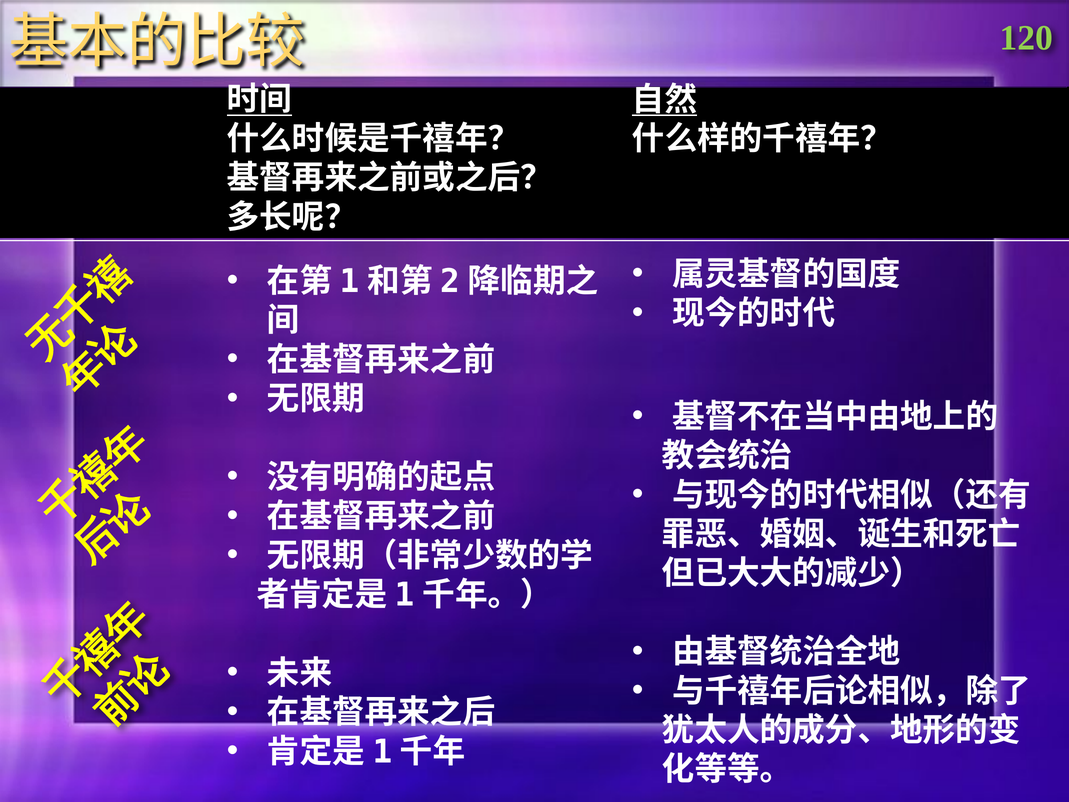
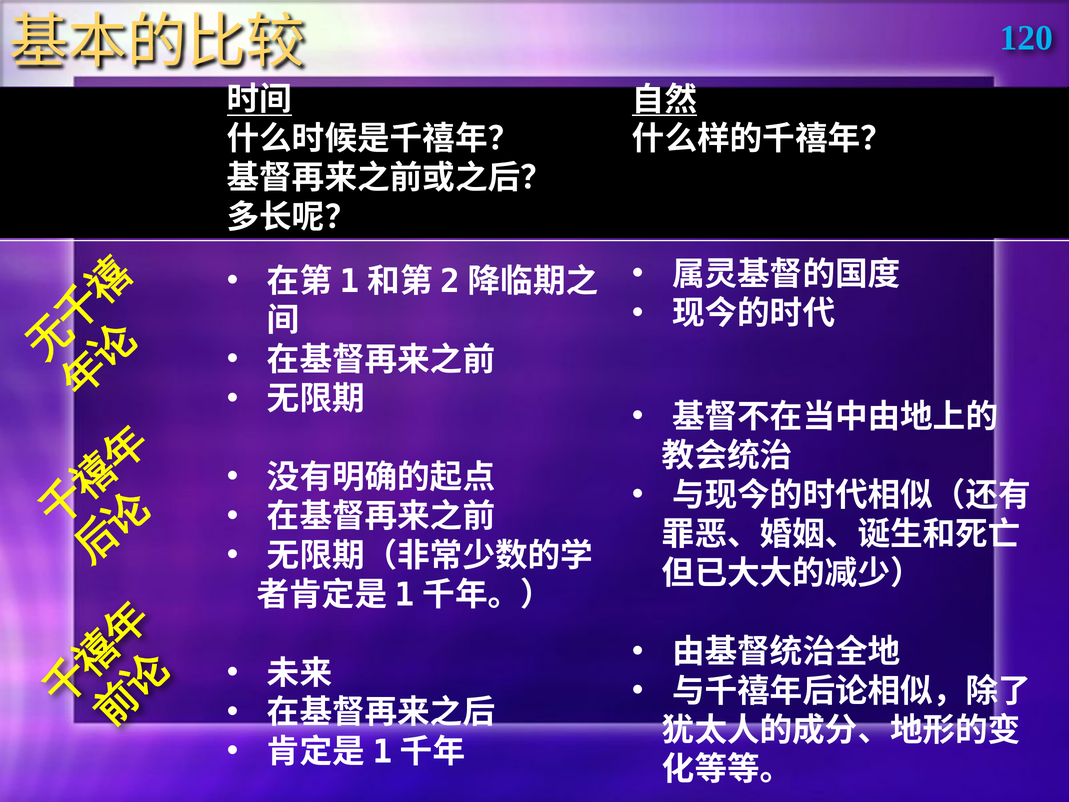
120 colour: light green -> light blue
